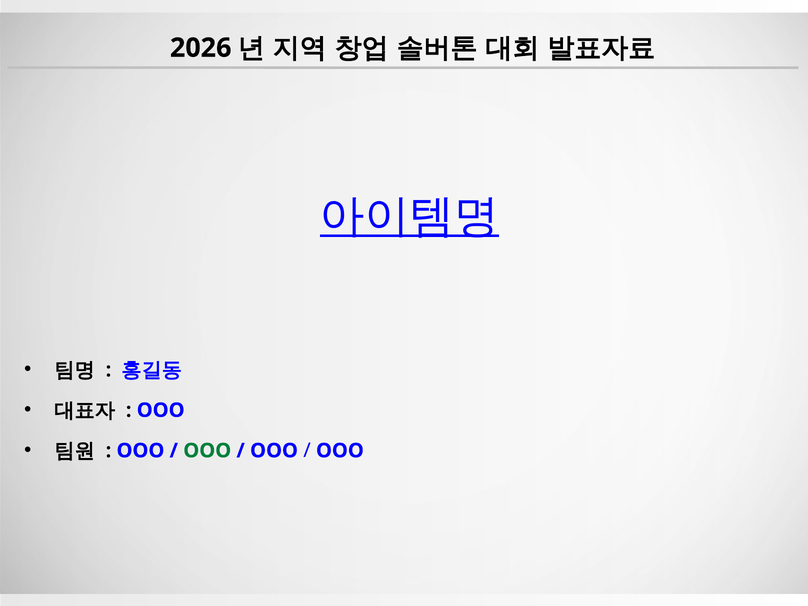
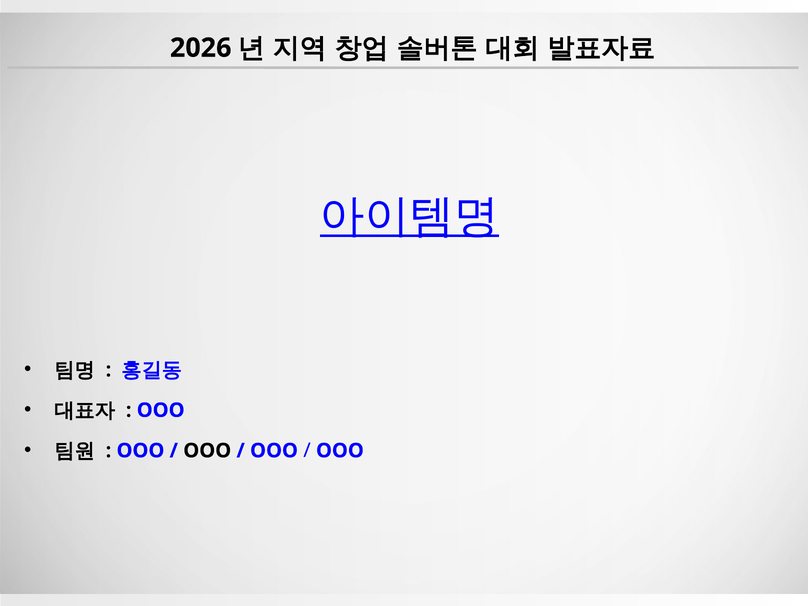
OOO at (207, 451) colour: green -> black
